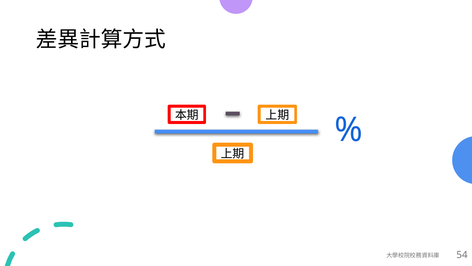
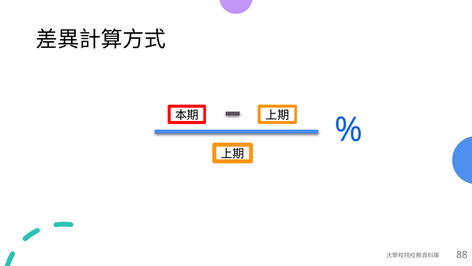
54: 54 -> 88
